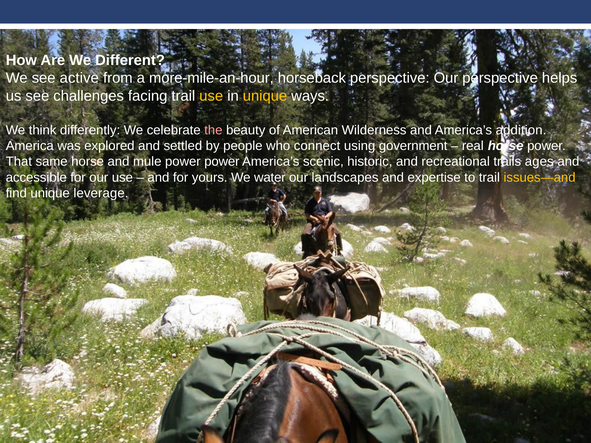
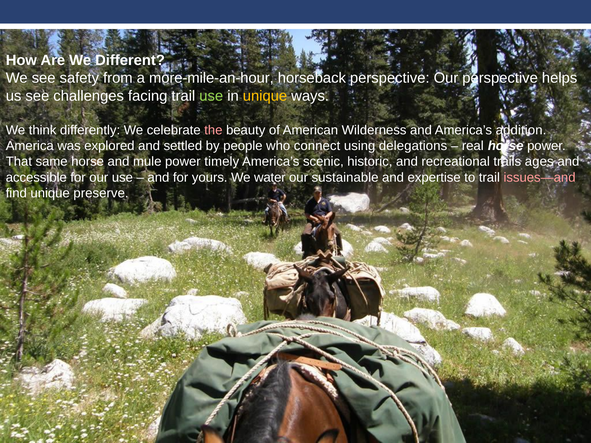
active: active -> safety
use at (211, 96) colour: yellow -> light green
government: government -> delegations
power power: power -> timely
landscapes: landscapes -> sustainable
issues—and colour: yellow -> pink
leverage: leverage -> preserve
